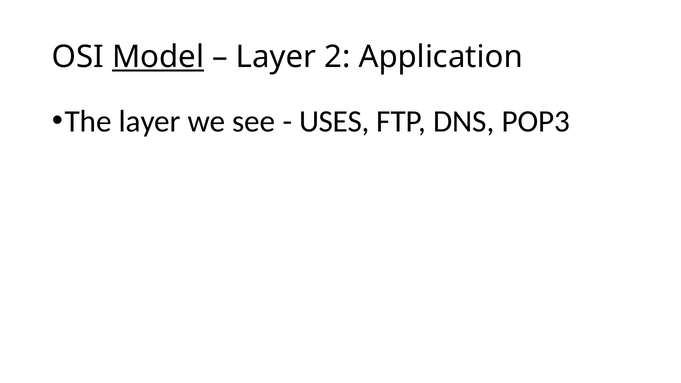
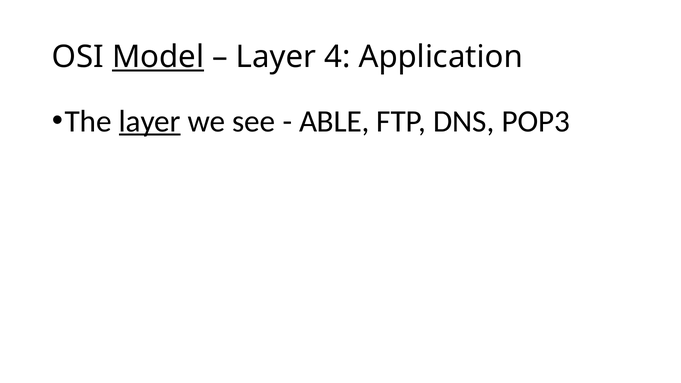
2: 2 -> 4
layer at (150, 121) underline: none -> present
USES: USES -> ABLE
